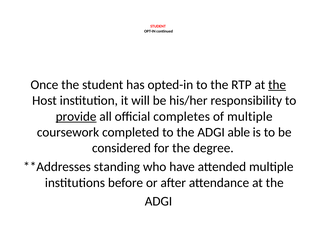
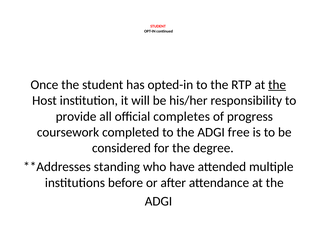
provide underline: present -> none
of multiple: multiple -> progress
able: able -> free
